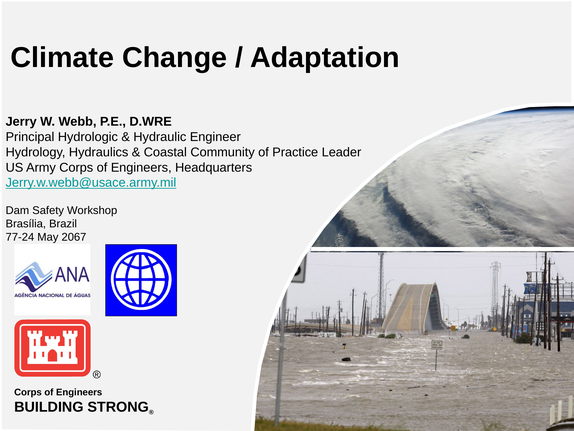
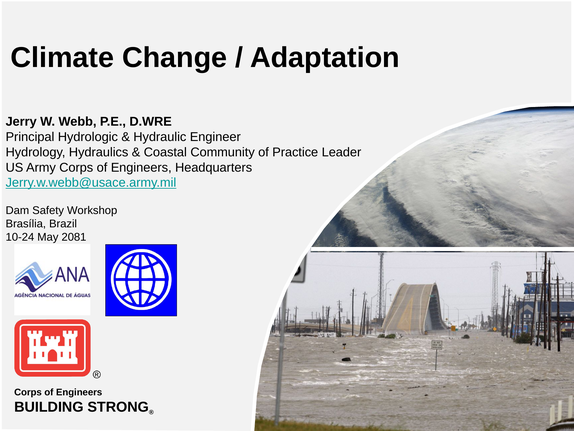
77-24: 77-24 -> 10-24
2067: 2067 -> 2081
